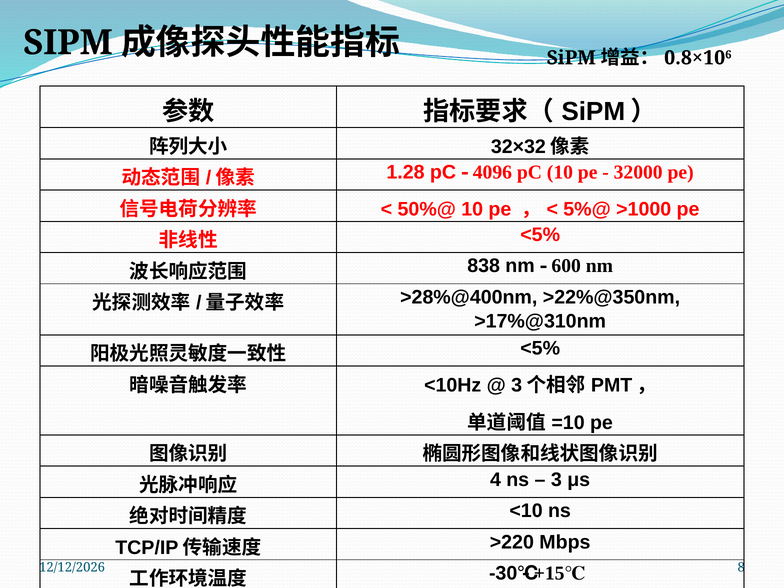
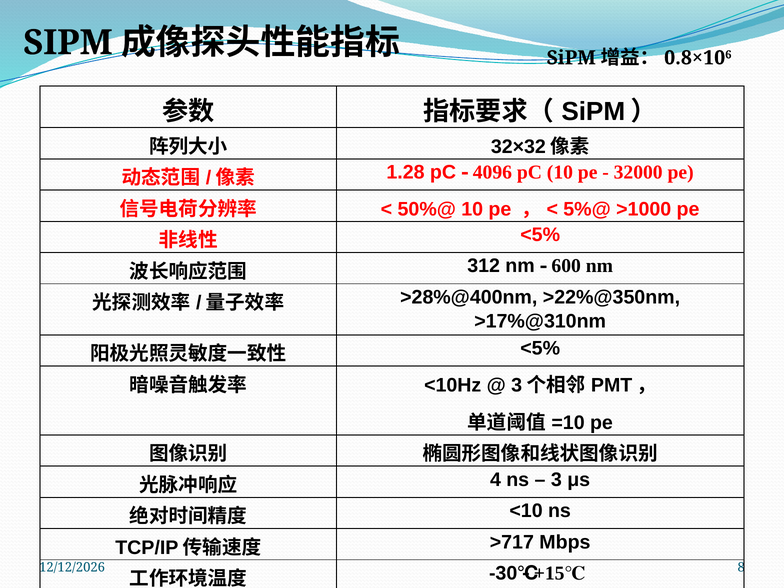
838: 838 -> 312
>220: >220 -> >717
